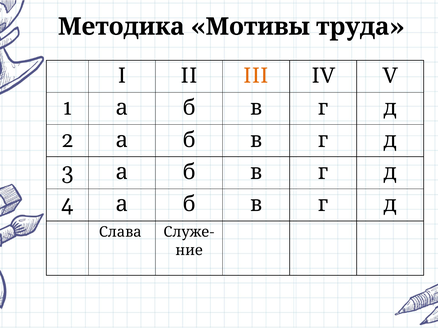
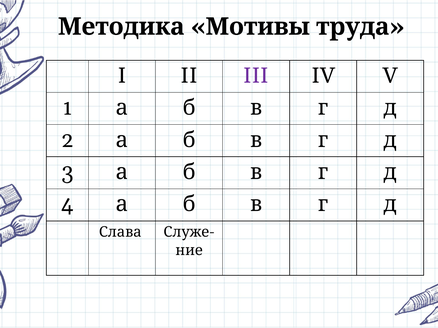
III colour: orange -> purple
